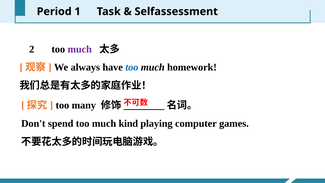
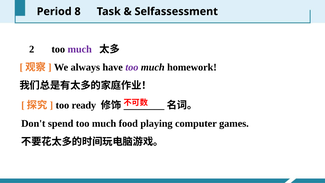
1: 1 -> 8
too at (132, 67) colour: blue -> purple
many: many -> ready
kind: kind -> food
